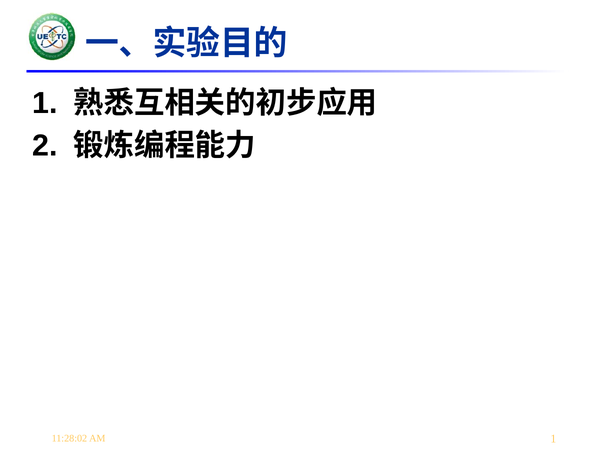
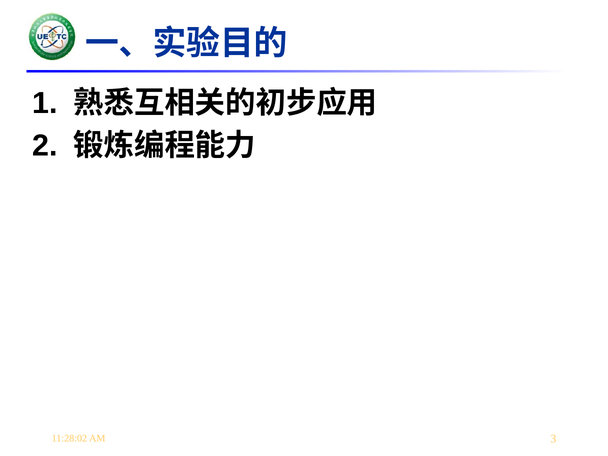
1 at (553, 439): 1 -> 3
